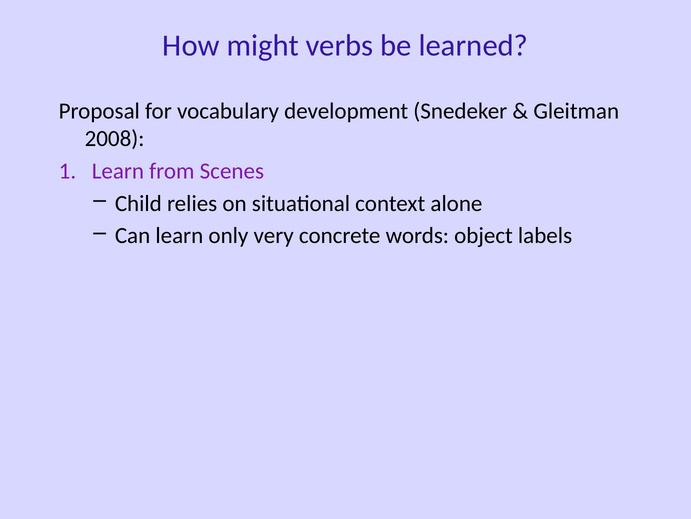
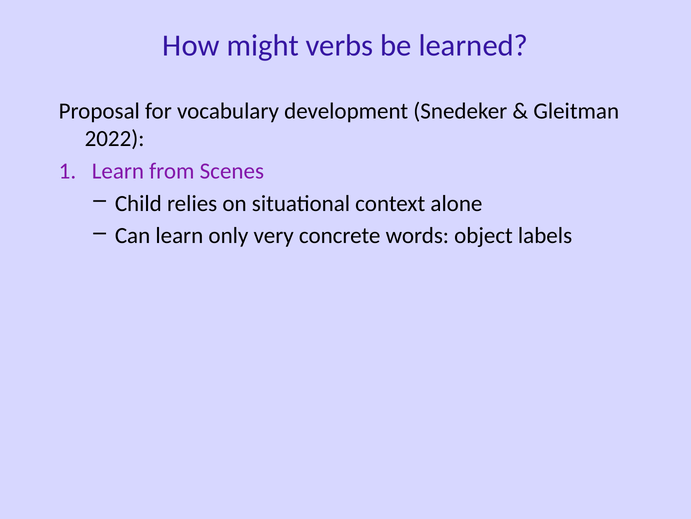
2008: 2008 -> 2022
